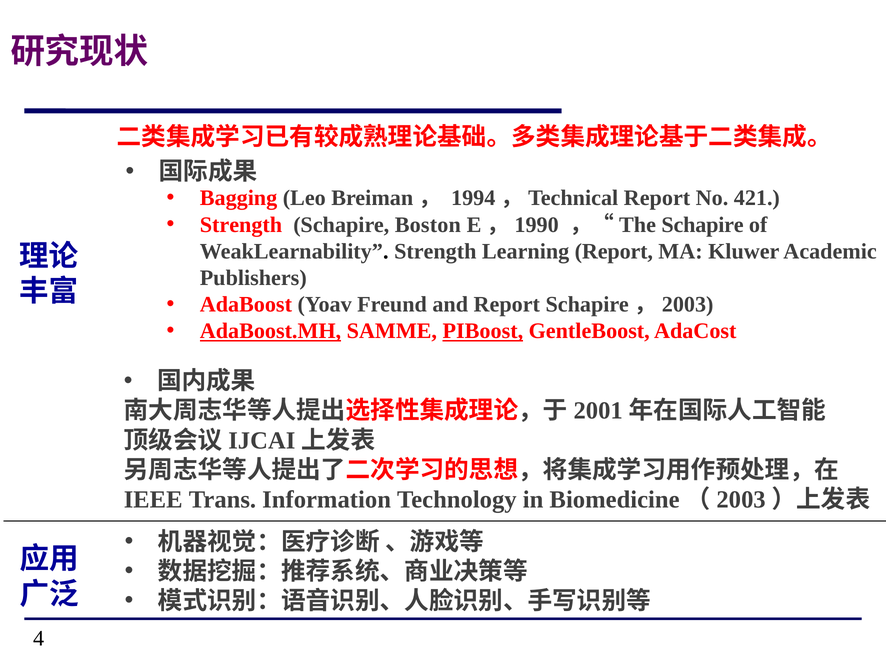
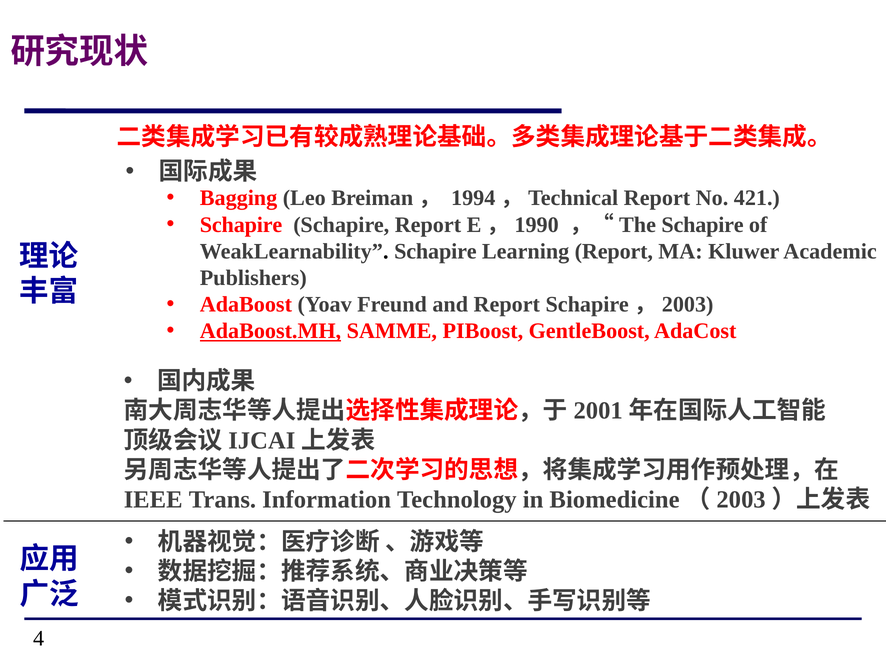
Strength at (241, 225): Strength -> Schapire
Schapire Boston: Boston -> Report
WeakLearnability Strength: Strength -> Schapire
PIBoost underline: present -> none
